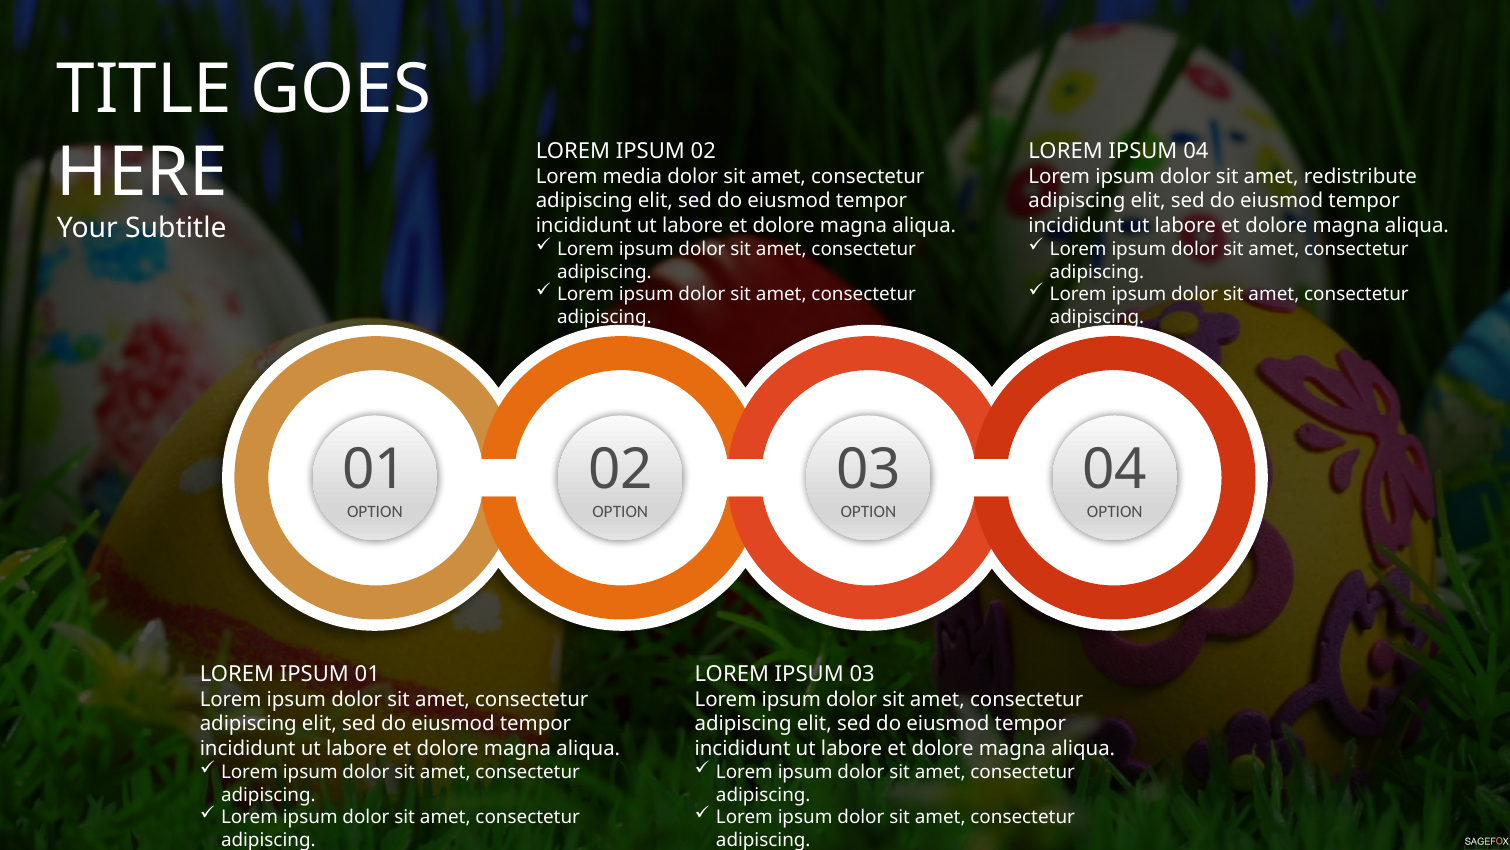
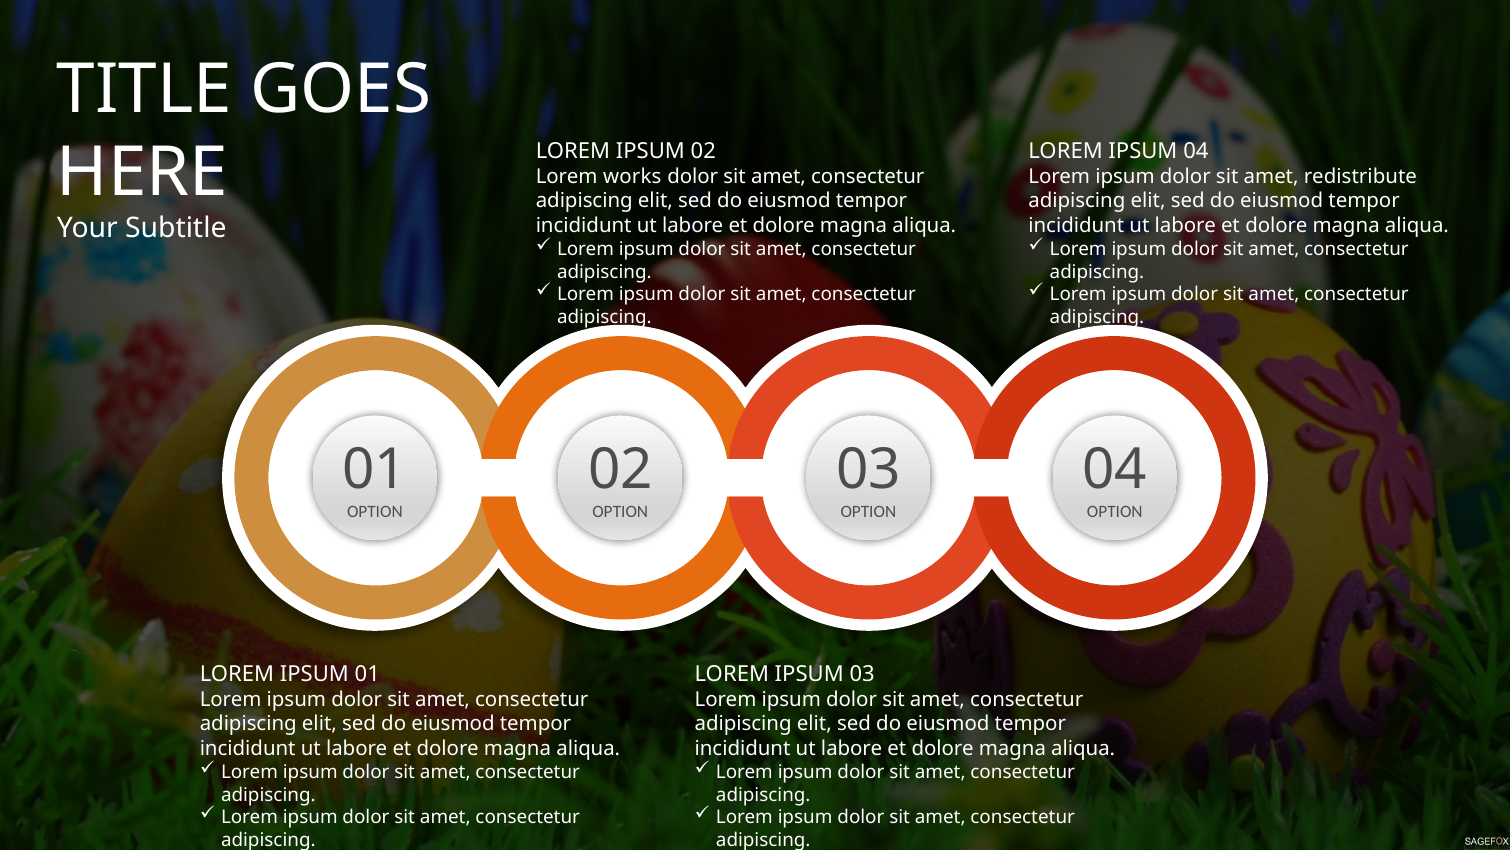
media: media -> works
